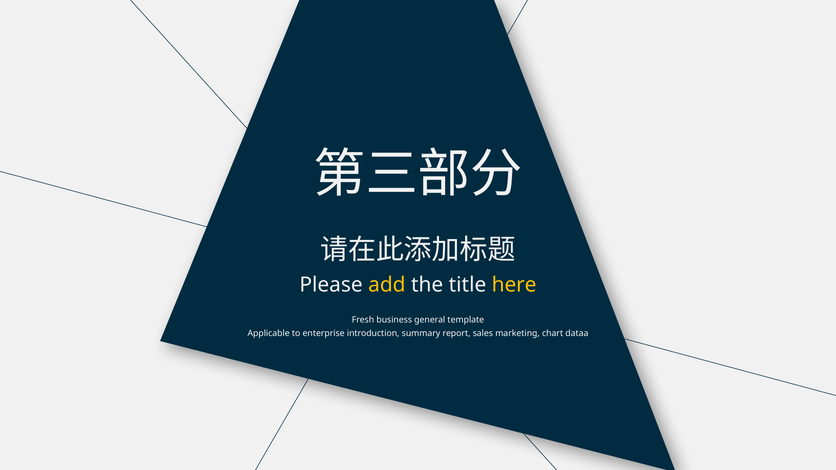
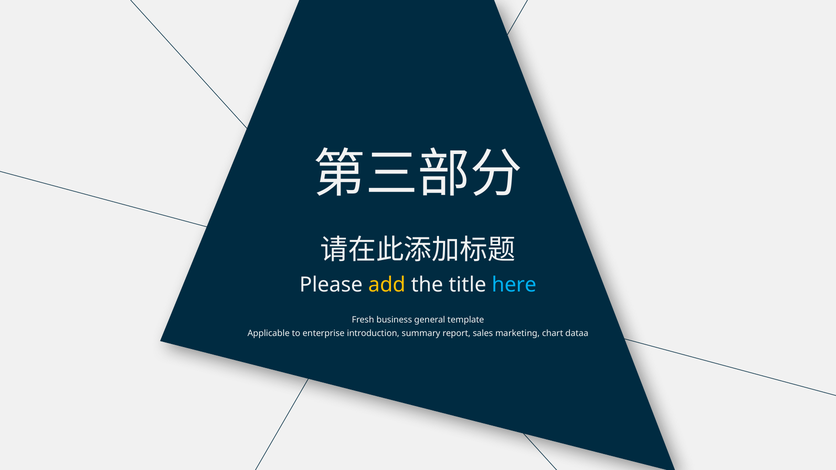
here colour: yellow -> light blue
